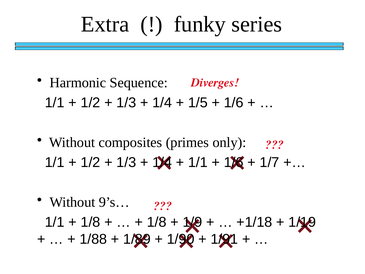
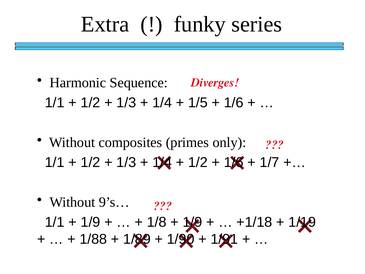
1/1 at (198, 162): 1/1 -> 1/2
1/8 at (91, 222): 1/8 -> 1/9
